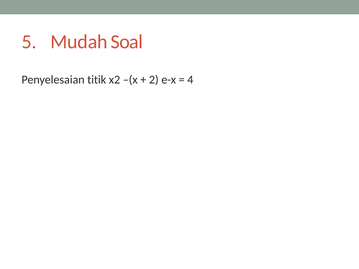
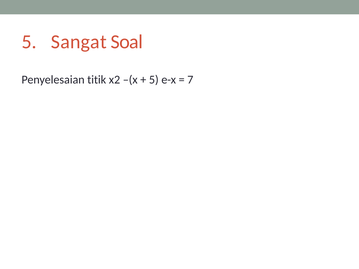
Mudah: Mudah -> Sangat
2 at (154, 80): 2 -> 5
4: 4 -> 7
